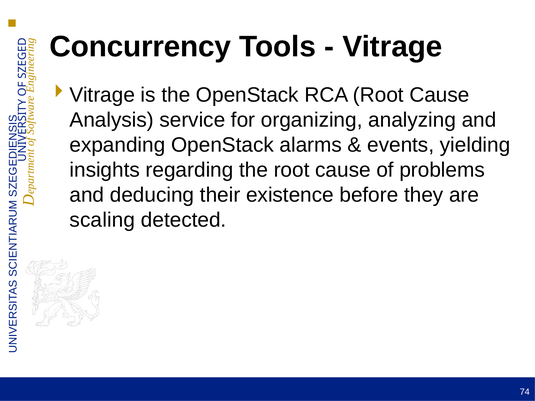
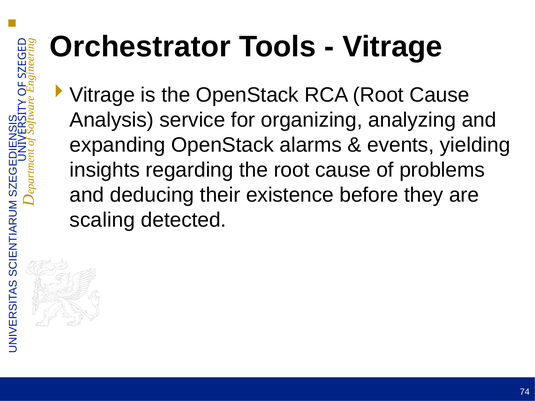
Concurrency: Concurrency -> Orchestrator
